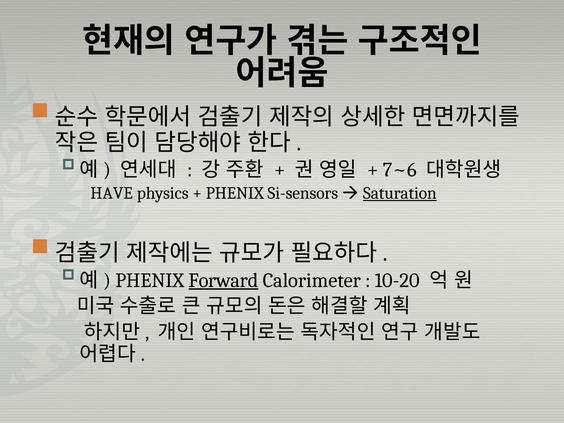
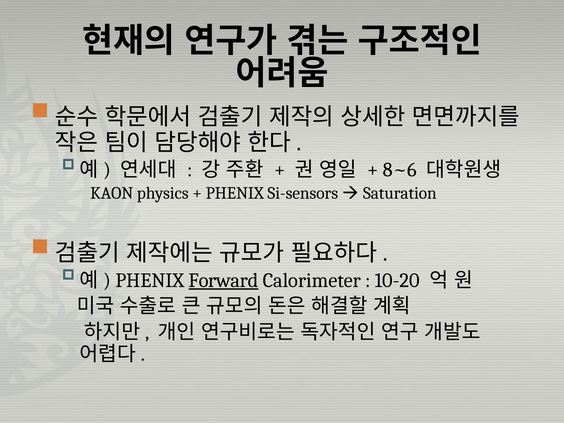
7~6: 7~6 -> 8~6
HAVE: HAVE -> KAON
Saturation underline: present -> none
